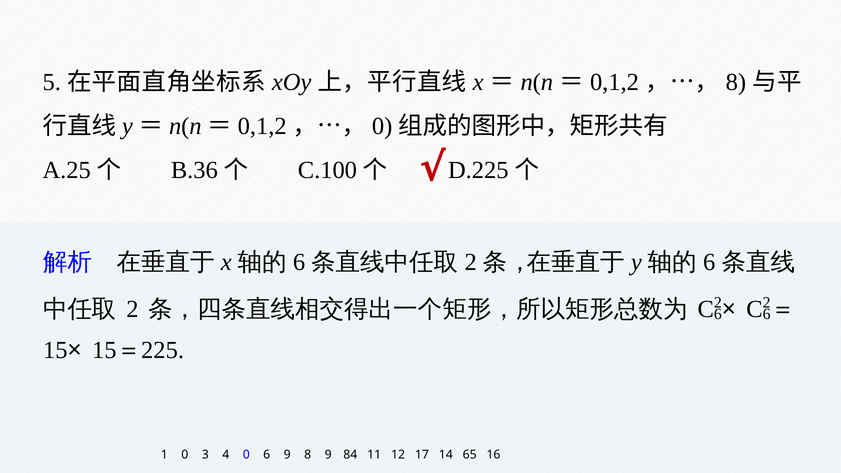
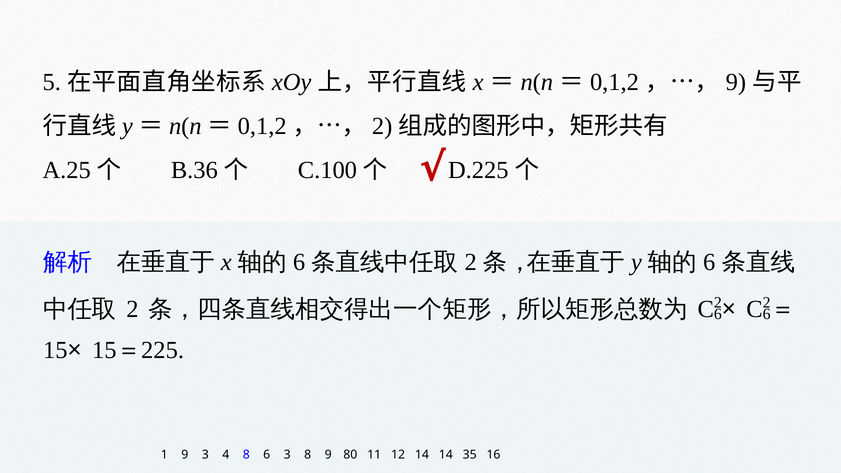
8 at (736, 82): 8 -> 9
0 at (382, 126): 0 -> 2
1 0: 0 -> 9
4 0: 0 -> 8
6 9: 9 -> 3
84: 84 -> 80
12 17: 17 -> 14
65: 65 -> 35
